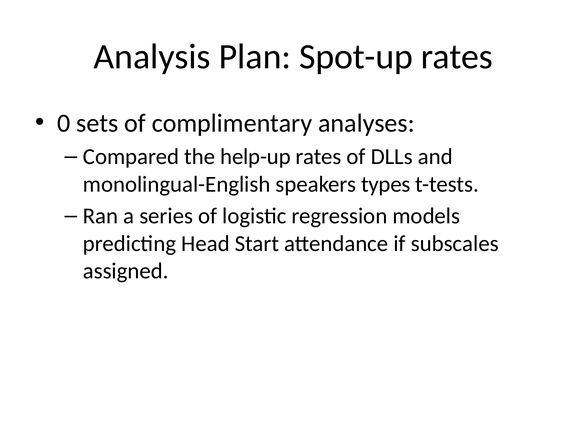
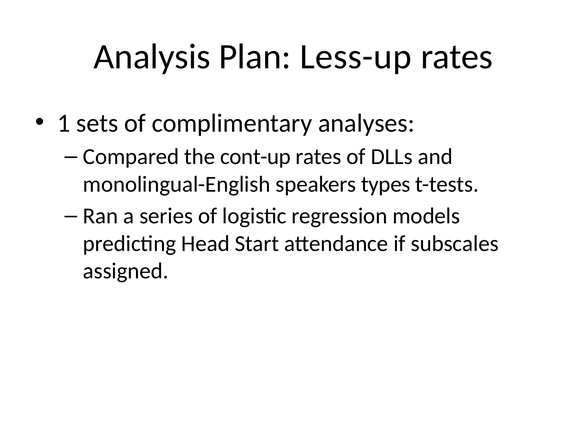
Spot-up: Spot-up -> Less-up
0: 0 -> 1
help-up: help-up -> cont-up
